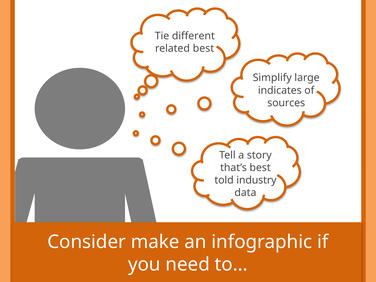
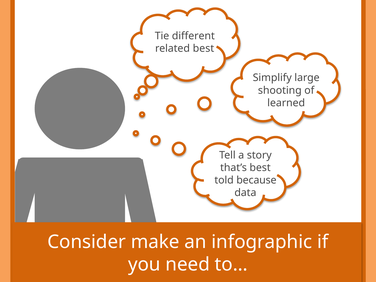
indicates: indicates -> shooting
sources: sources -> learned
industry: industry -> because
